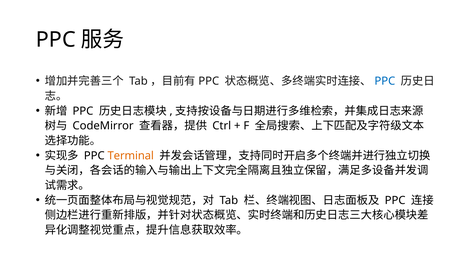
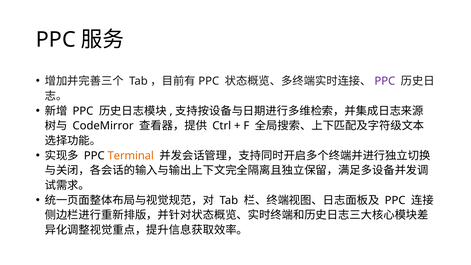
PPC at (385, 81) colour: blue -> purple
